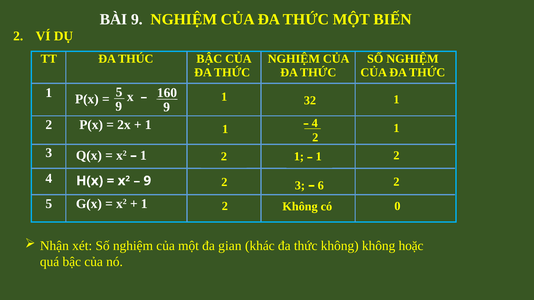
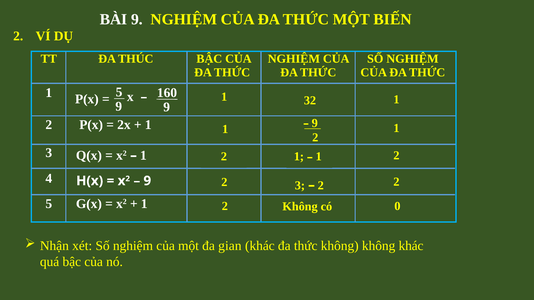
4 at (315, 123): 4 -> 9
6 at (321, 186): 6 -> 2
không hoặc: hoặc -> khác
